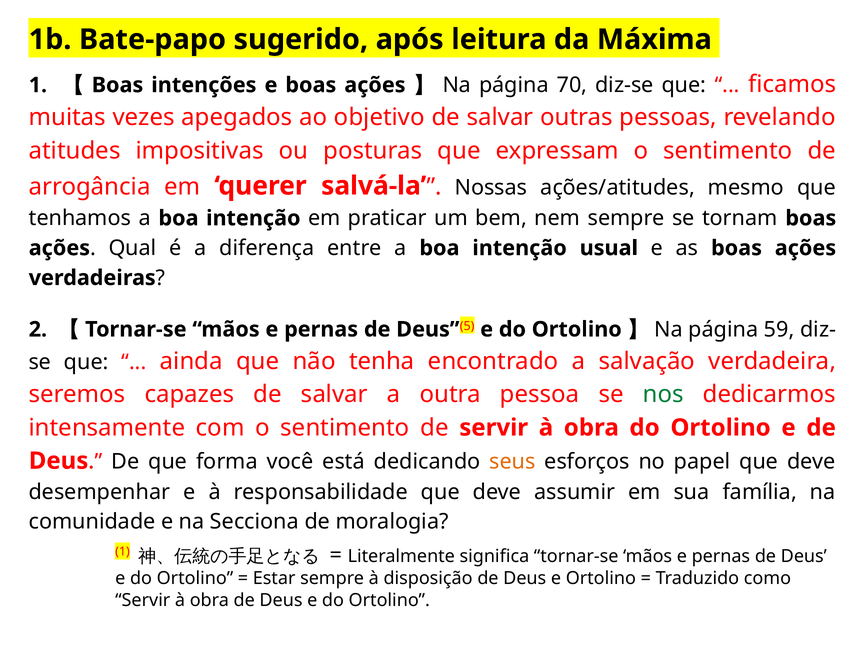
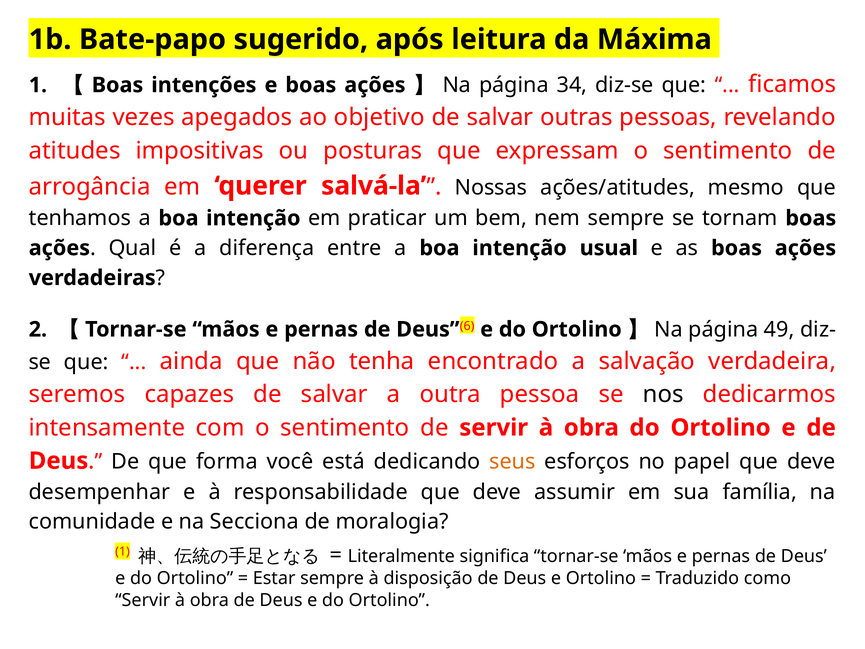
70: 70 -> 34
5: 5 -> 6
59: 59 -> 49
nos colour: green -> black
